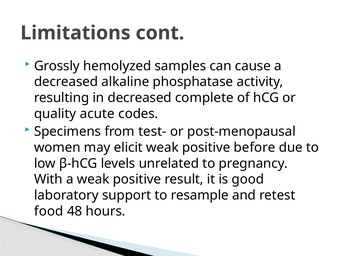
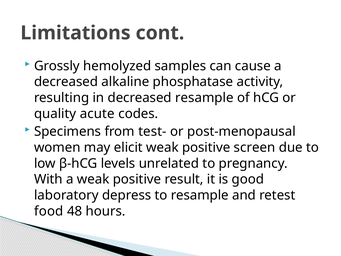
decreased complete: complete -> resample
before: before -> screen
support: support -> depress
